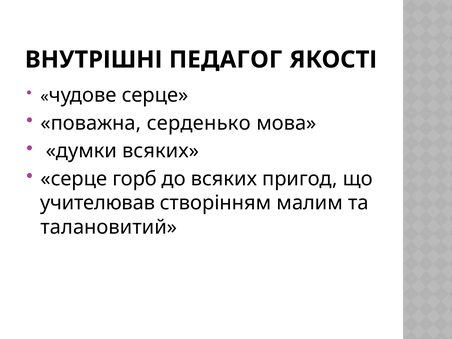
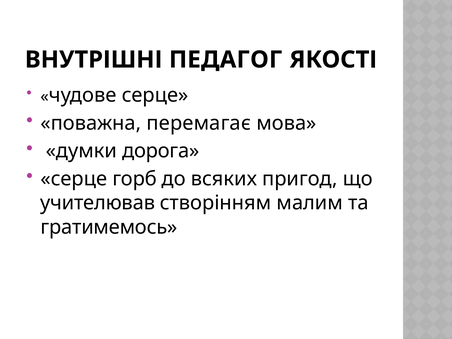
серденько: серденько -> перемагає
думки всяких: всяких -> дорога
талановитий: талановитий -> гратимемось
